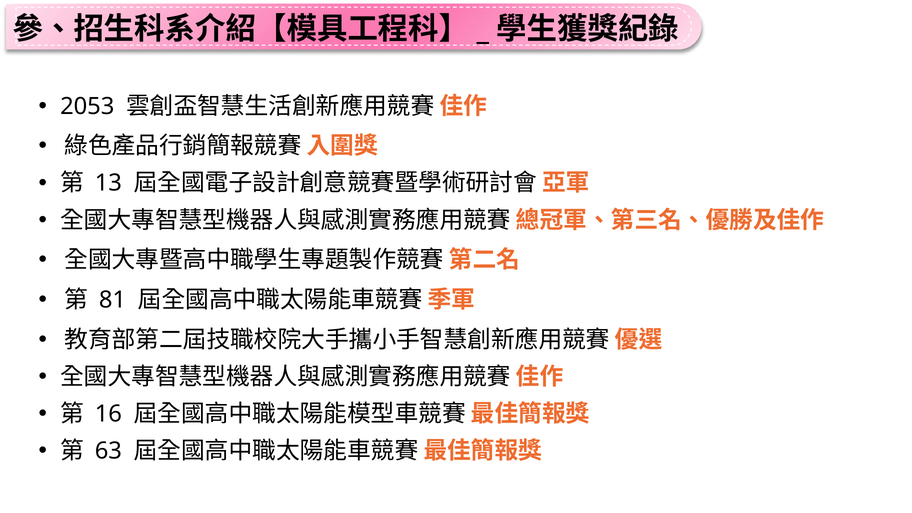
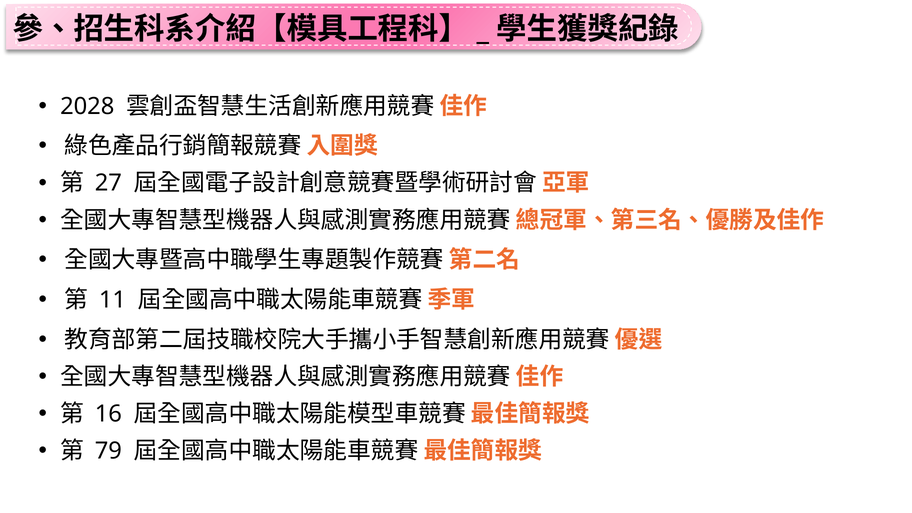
2053: 2053 -> 2028
13: 13 -> 27
81: 81 -> 11
63: 63 -> 79
